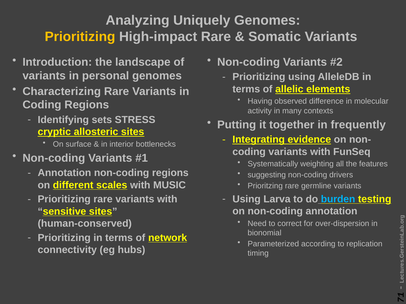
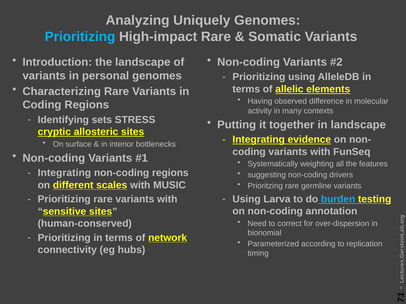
Prioritizing at (80, 37) colour: yellow -> light blue
in frequently: frequently -> landscape
Annotation at (64, 173): Annotation -> Integrating
